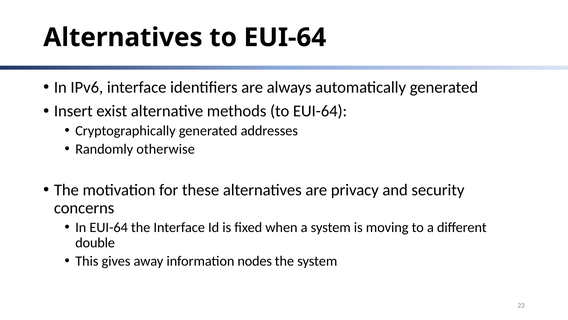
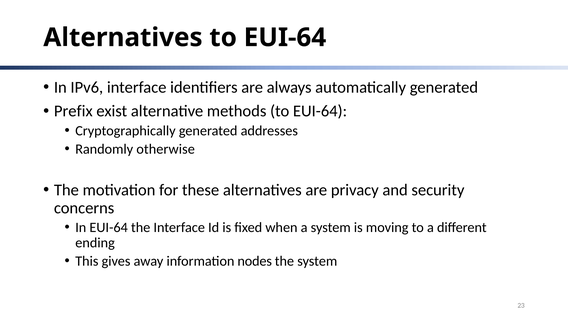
Insert: Insert -> Prefix
double: double -> ending
